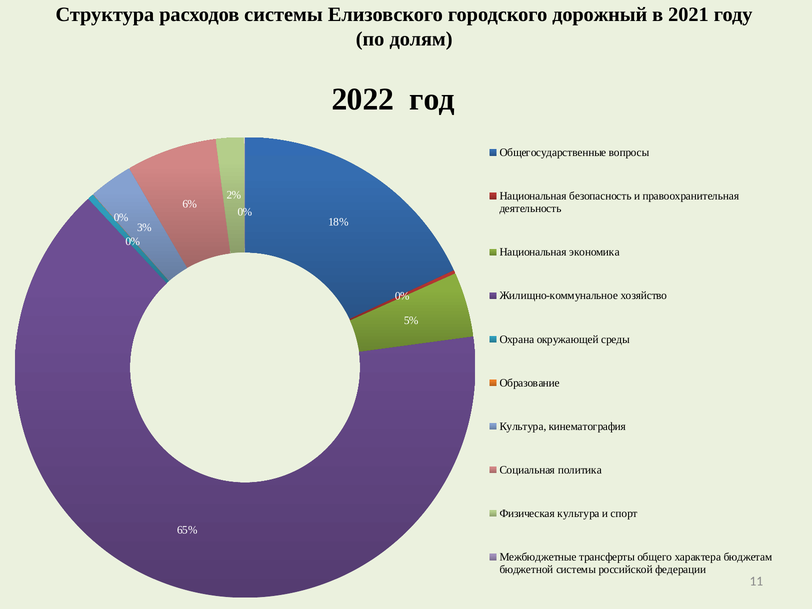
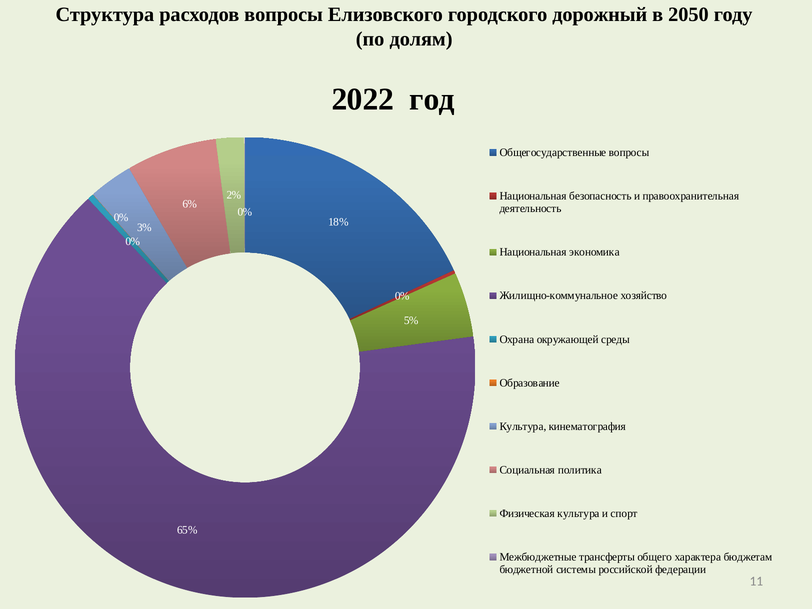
расходов системы: системы -> вопросы
2021: 2021 -> 2050
